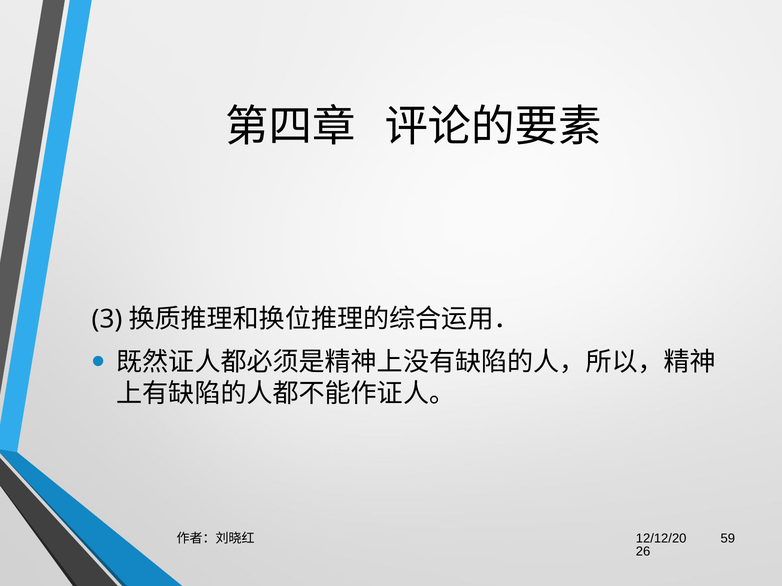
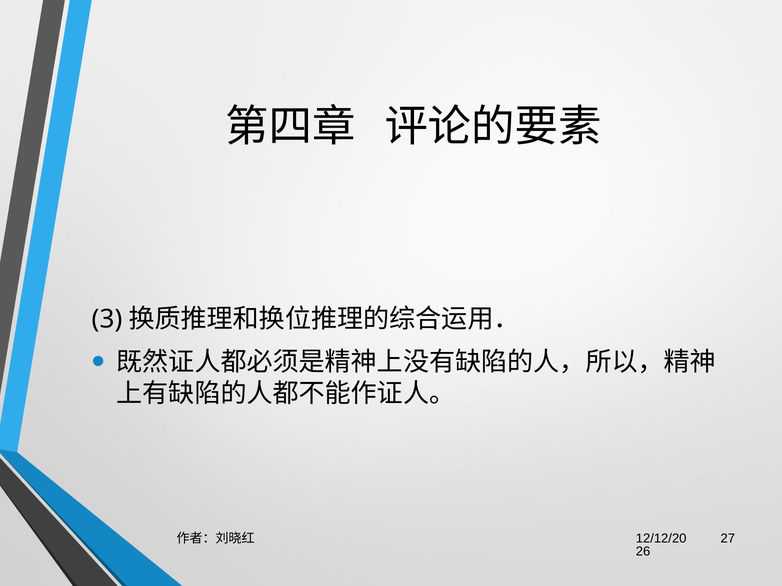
59: 59 -> 27
